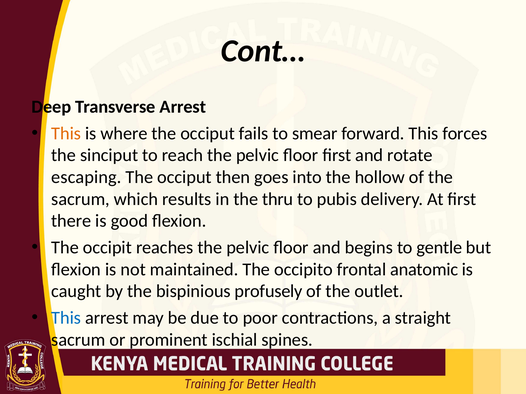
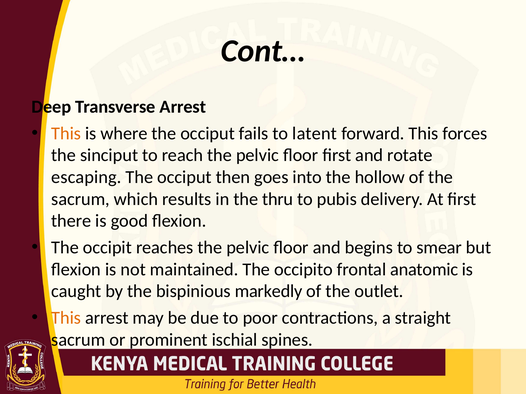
smear: smear -> latent
gentle: gentle -> smear
profusely: profusely -> markedly
This at (66, 318) colour: blue -> orange
